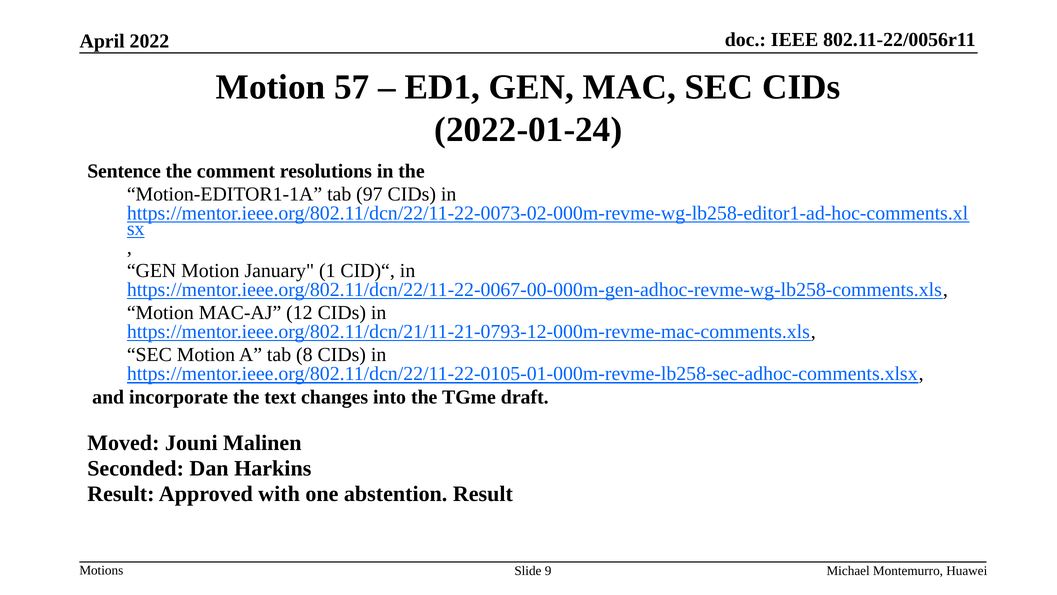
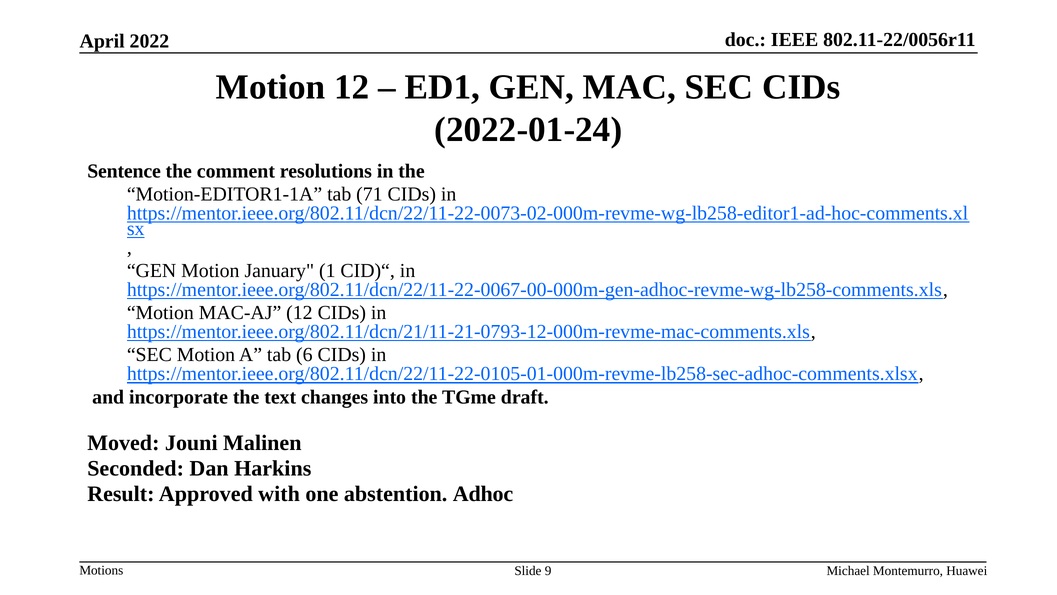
Motion 57: 57 -> 12
97: 97 -> 71
8: 8 -> 6
abstention Result: Result -> Adhoc
